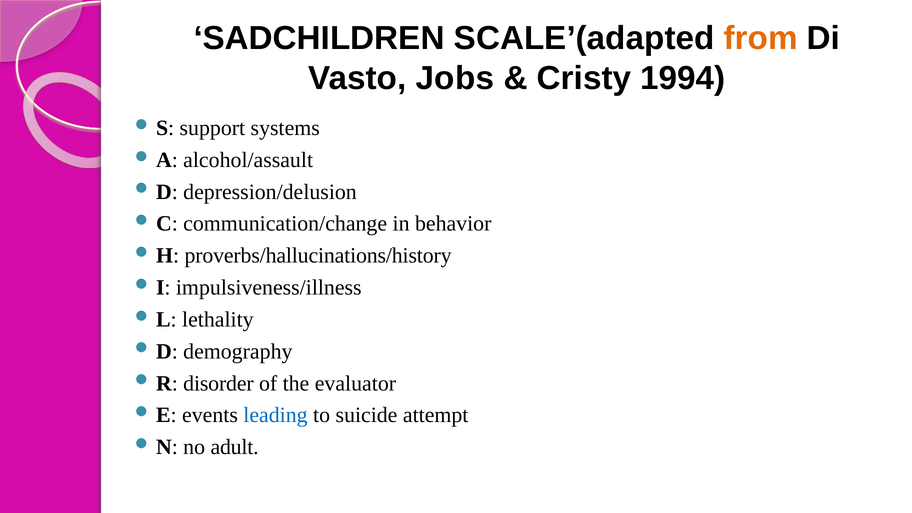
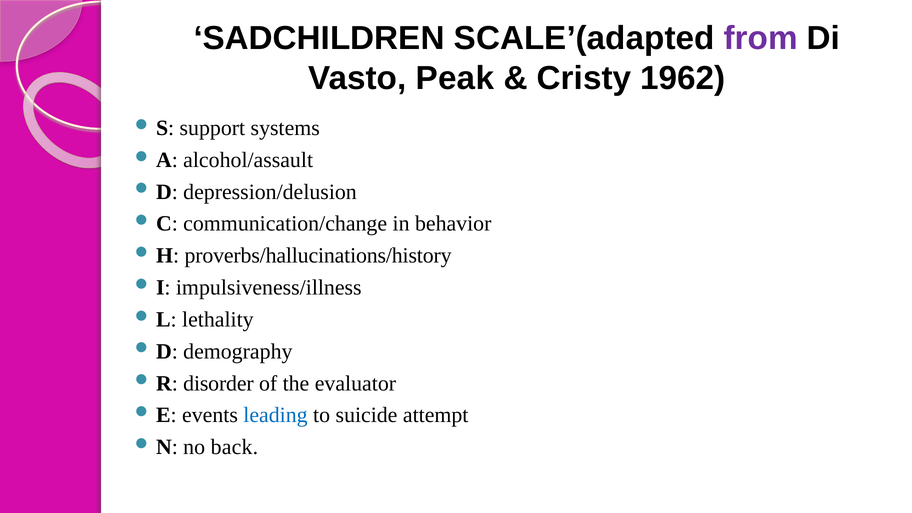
from colour: orange -> purple
Jobs: Jobs -> Peak
1994: 1994 -> 1962
adult: adult -> back
